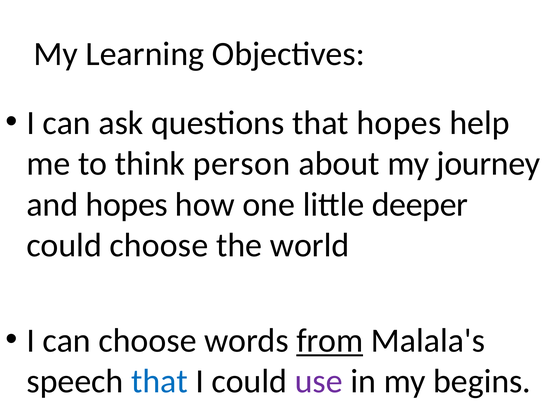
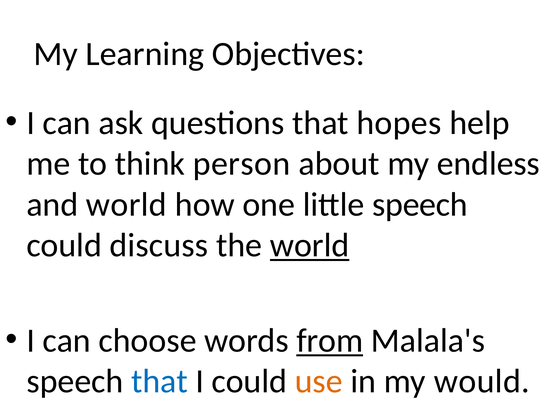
journey: journey -> endless
and hopes: hopes -> world
little deeper: deeper -> speech
could choose: choose -> discuss
world at (310, 245) underline: none -> present
use colour: purple -> orange
begins: begins -> would
